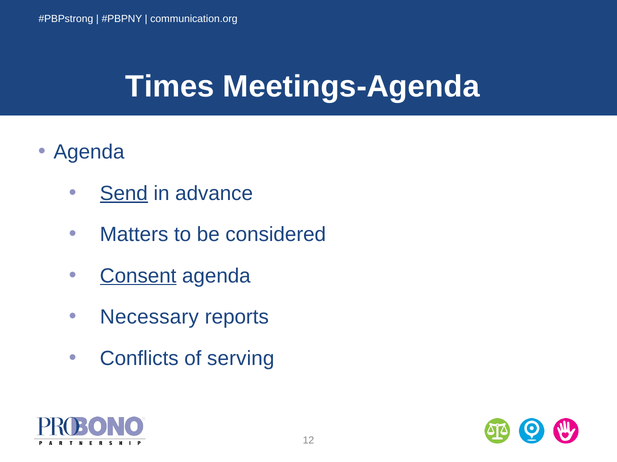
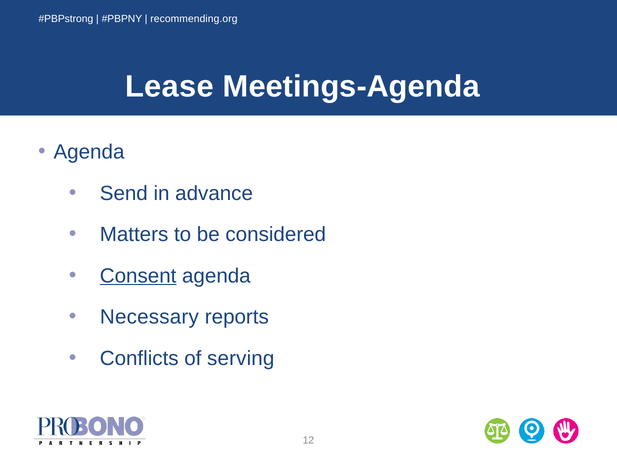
communication.org: communication.org -> recommending.org
Times: Times -> Lease
Send underline: present -> none
